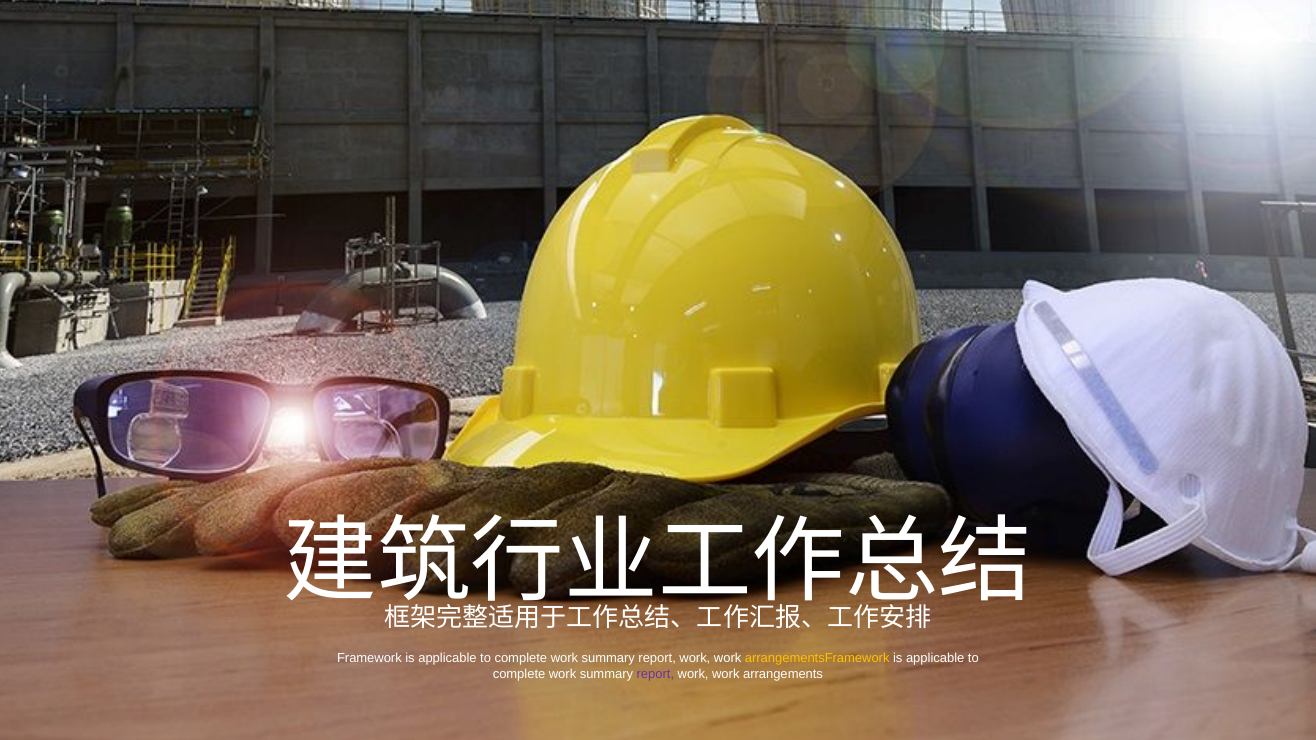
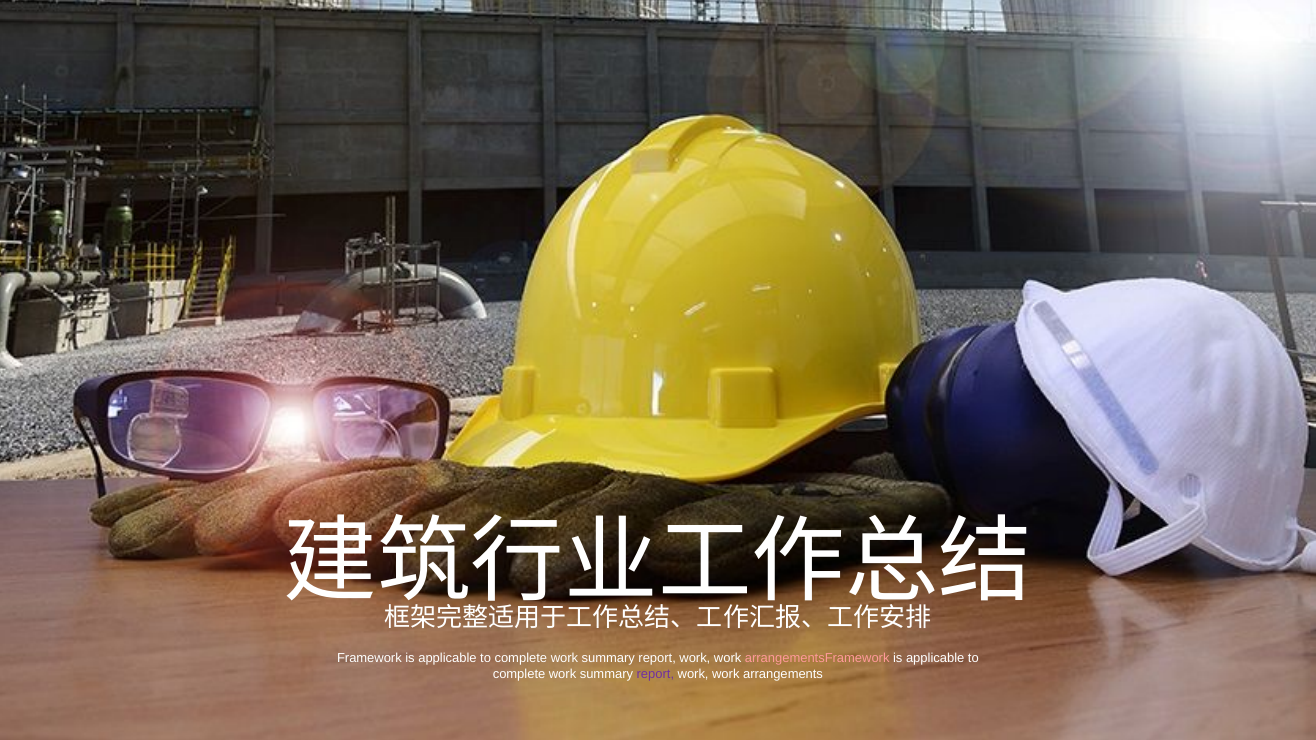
arrangementsFramework colour: yellow -> pink
